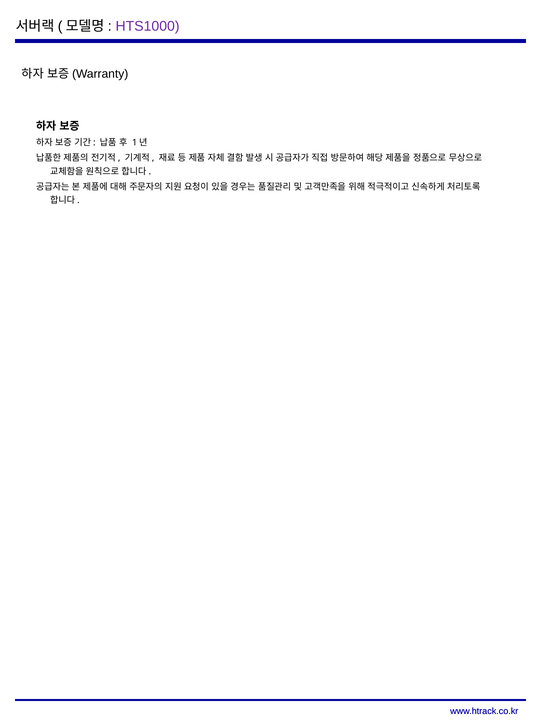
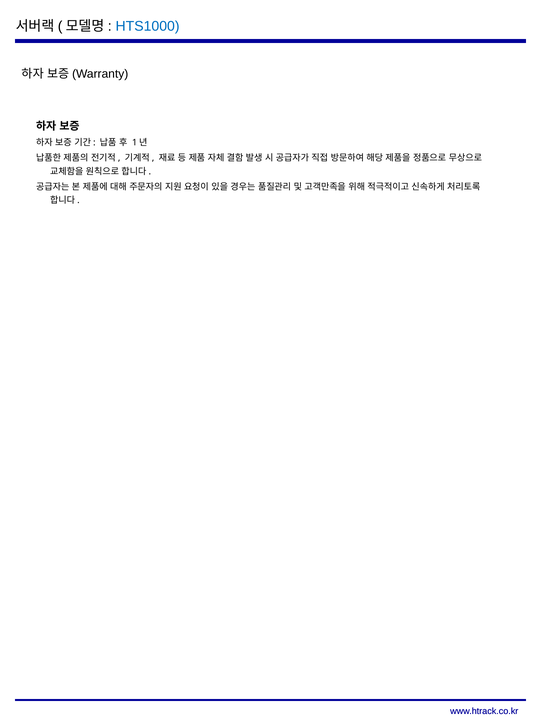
HTS1000 colour: purple -> blue
